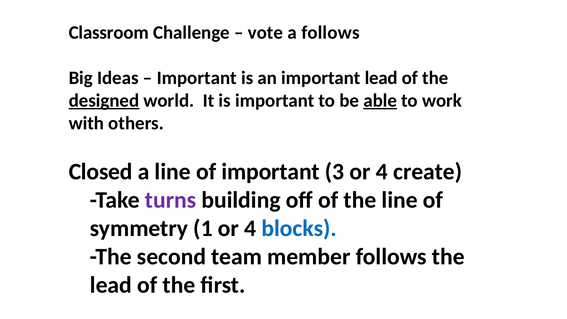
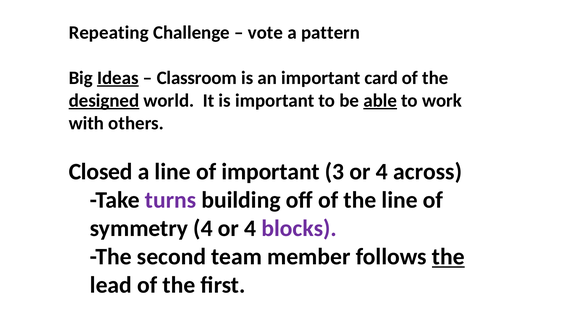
Classroom: Classroom -> Repeating
a follows: follows -> pattern
Ideas underline: none -> present
Important at (197, 78): Important -> Classroom
important lead: lead -> card
create: create -> across
symmetry 1: 1 -> 4
blocks colour: blue -> purple
the at (448, 257) underline: none -> present
